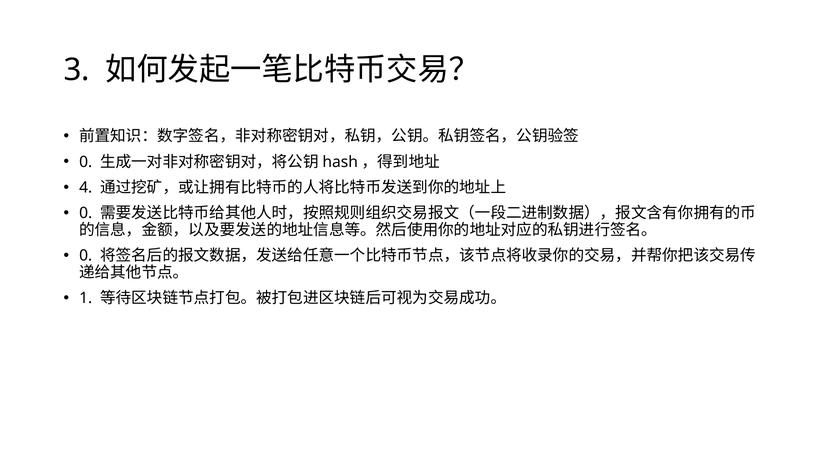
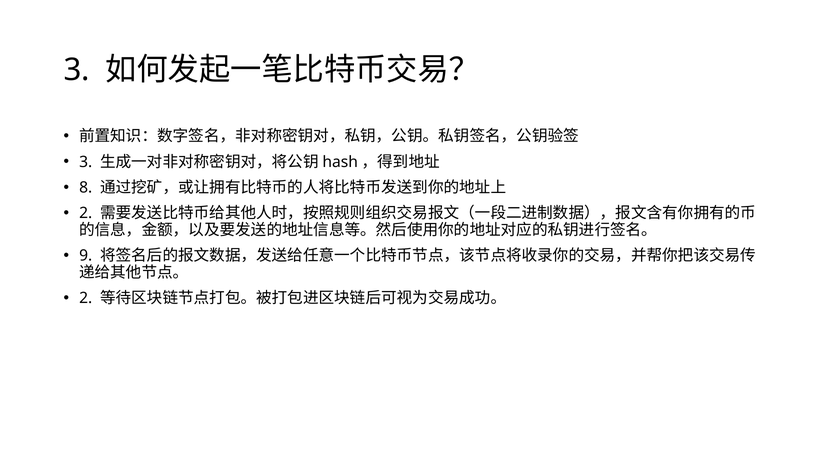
0 at (86, 162): 0 -> 3
4: 4 -> 8
0 at (86, 213): 0 -> 2
0 at (86, 255): 0 -> 9
1 at (86, 298): 1 -> 2
